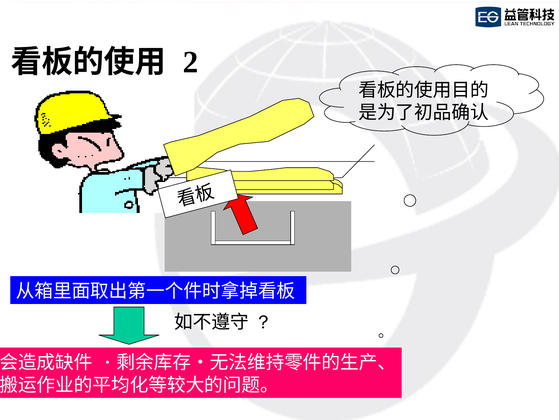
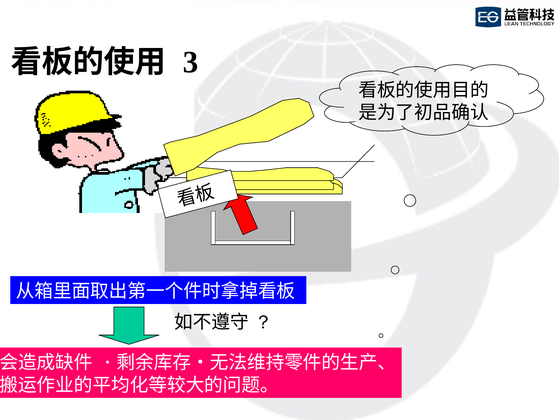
2: 2 -> 3
